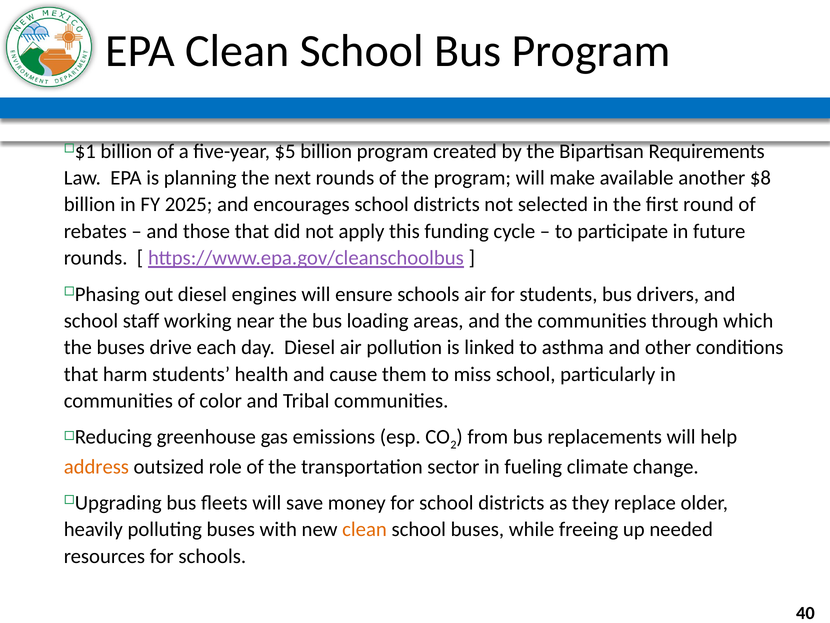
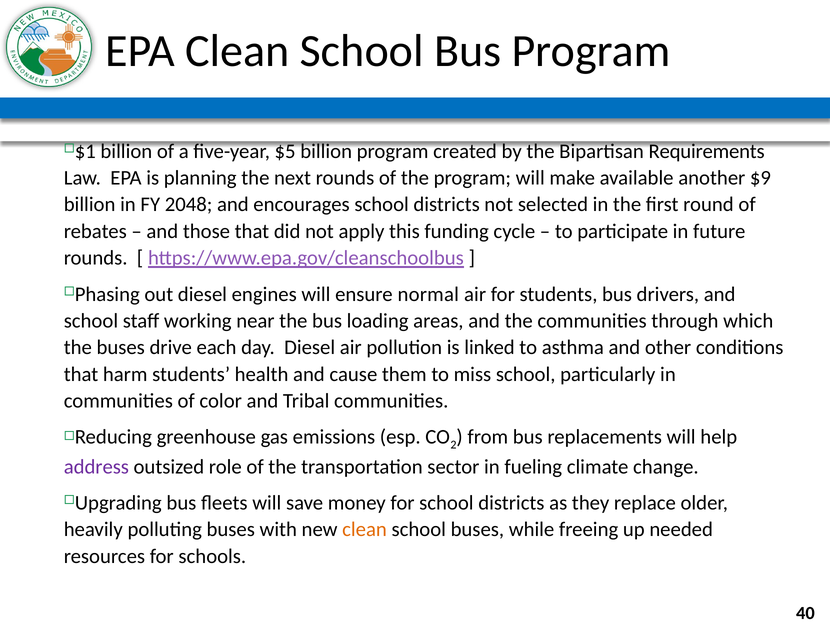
$8: $8 -> $9
2025: 2025 -> 2048
ensure schools: schools -> normal
address colour: orange -> purple
